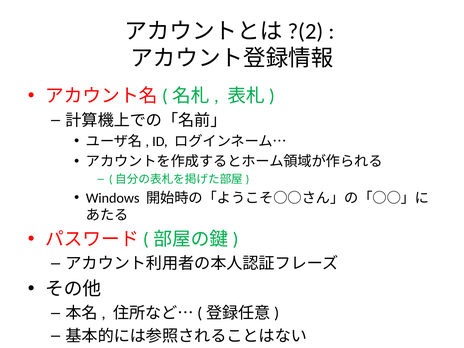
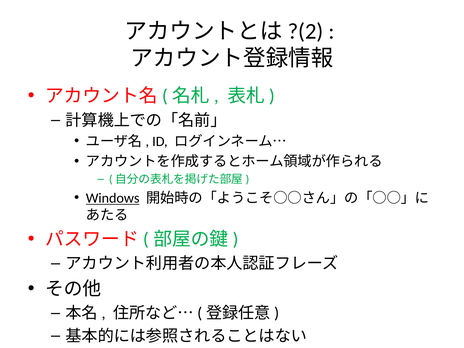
Windows underline: none -> present
